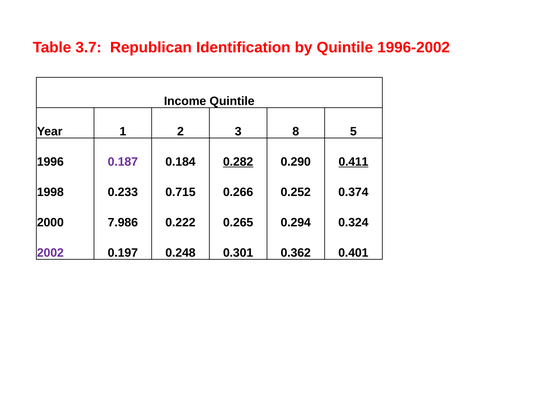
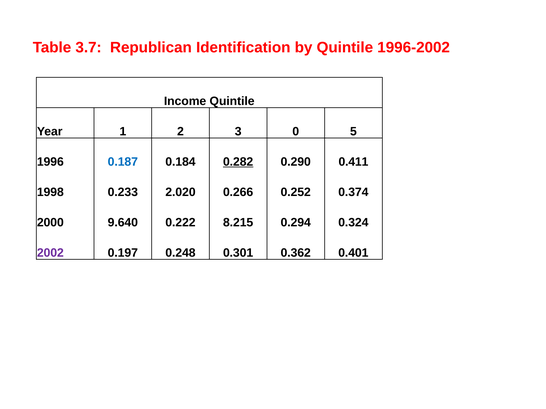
8: 8 -> 0
0.187 colour: purple -> blue
0.411 underline: present -> none
0.715: 0.715 -> 2.020
7.986: 7.986 -> 9.640
0.265: 0.265 -> 8.215
